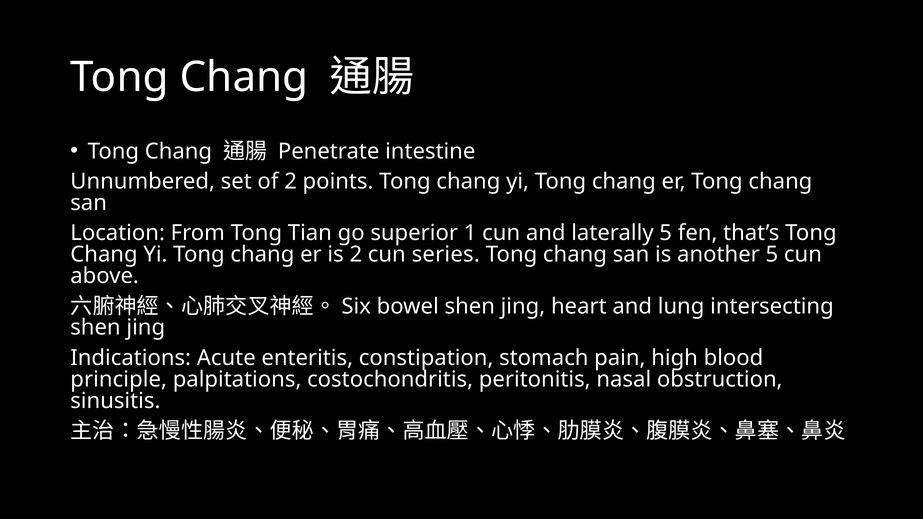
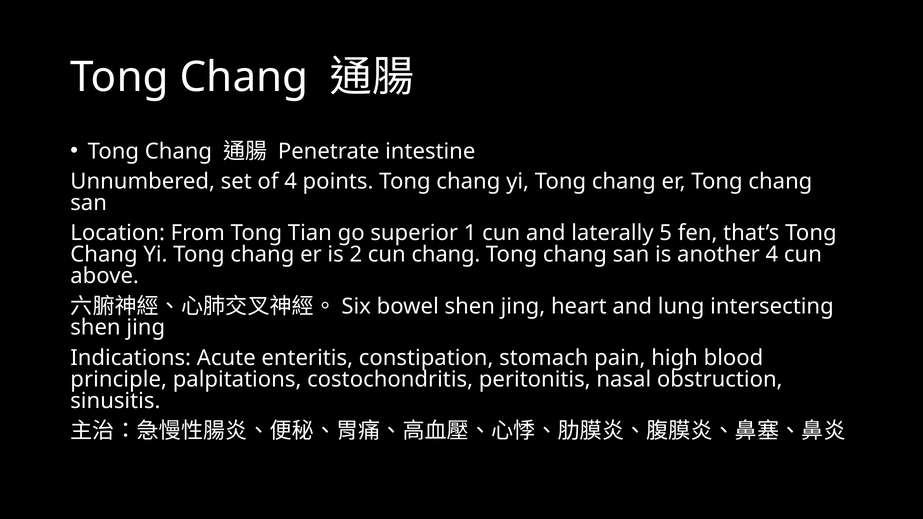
of 2: 2 -> 4
cun series: series -> chang
another 5: 5 -> 4
